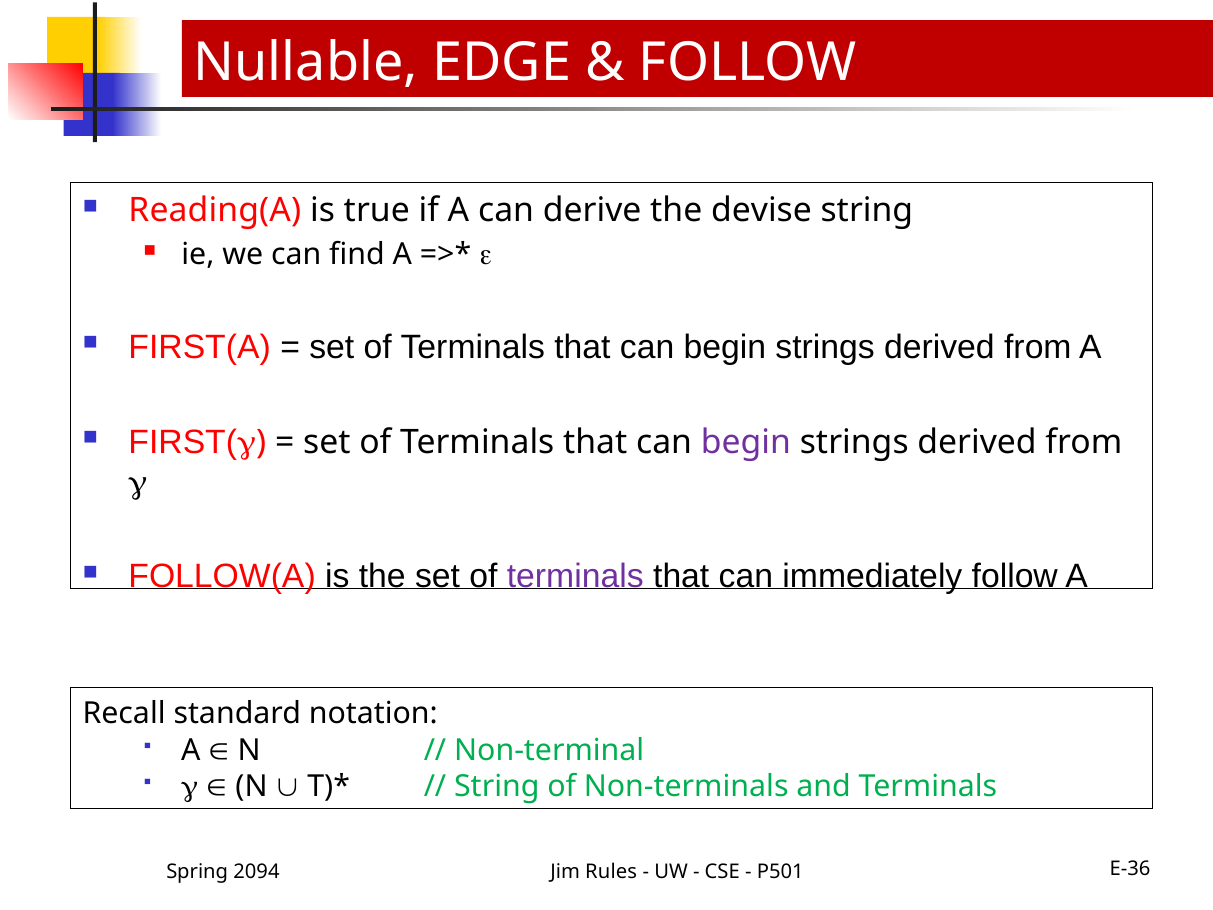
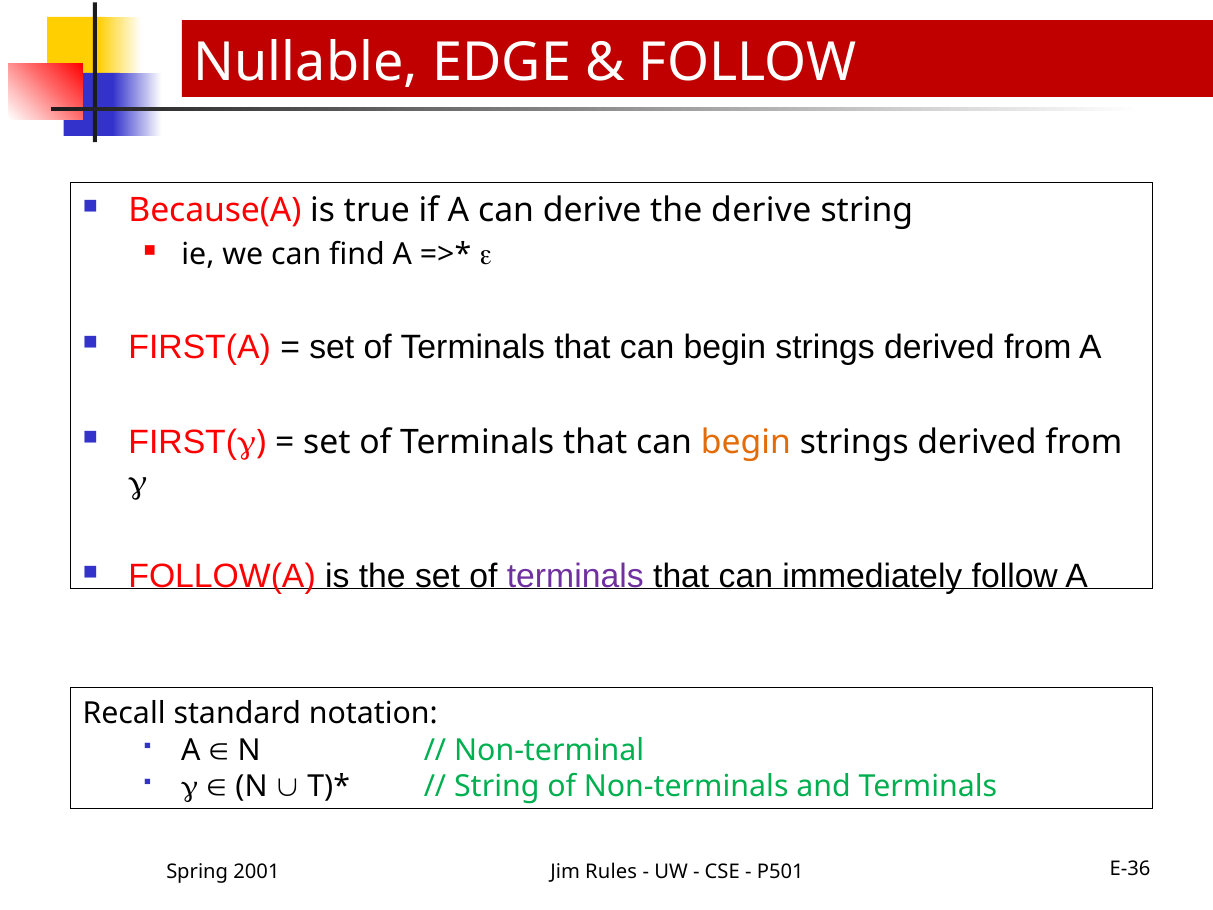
Reading(A: Reading(A -> Because(A
the devise: devise -> derive
begin at (746, 442) colour: purple -> orange
2094: 2094 -> 2001
